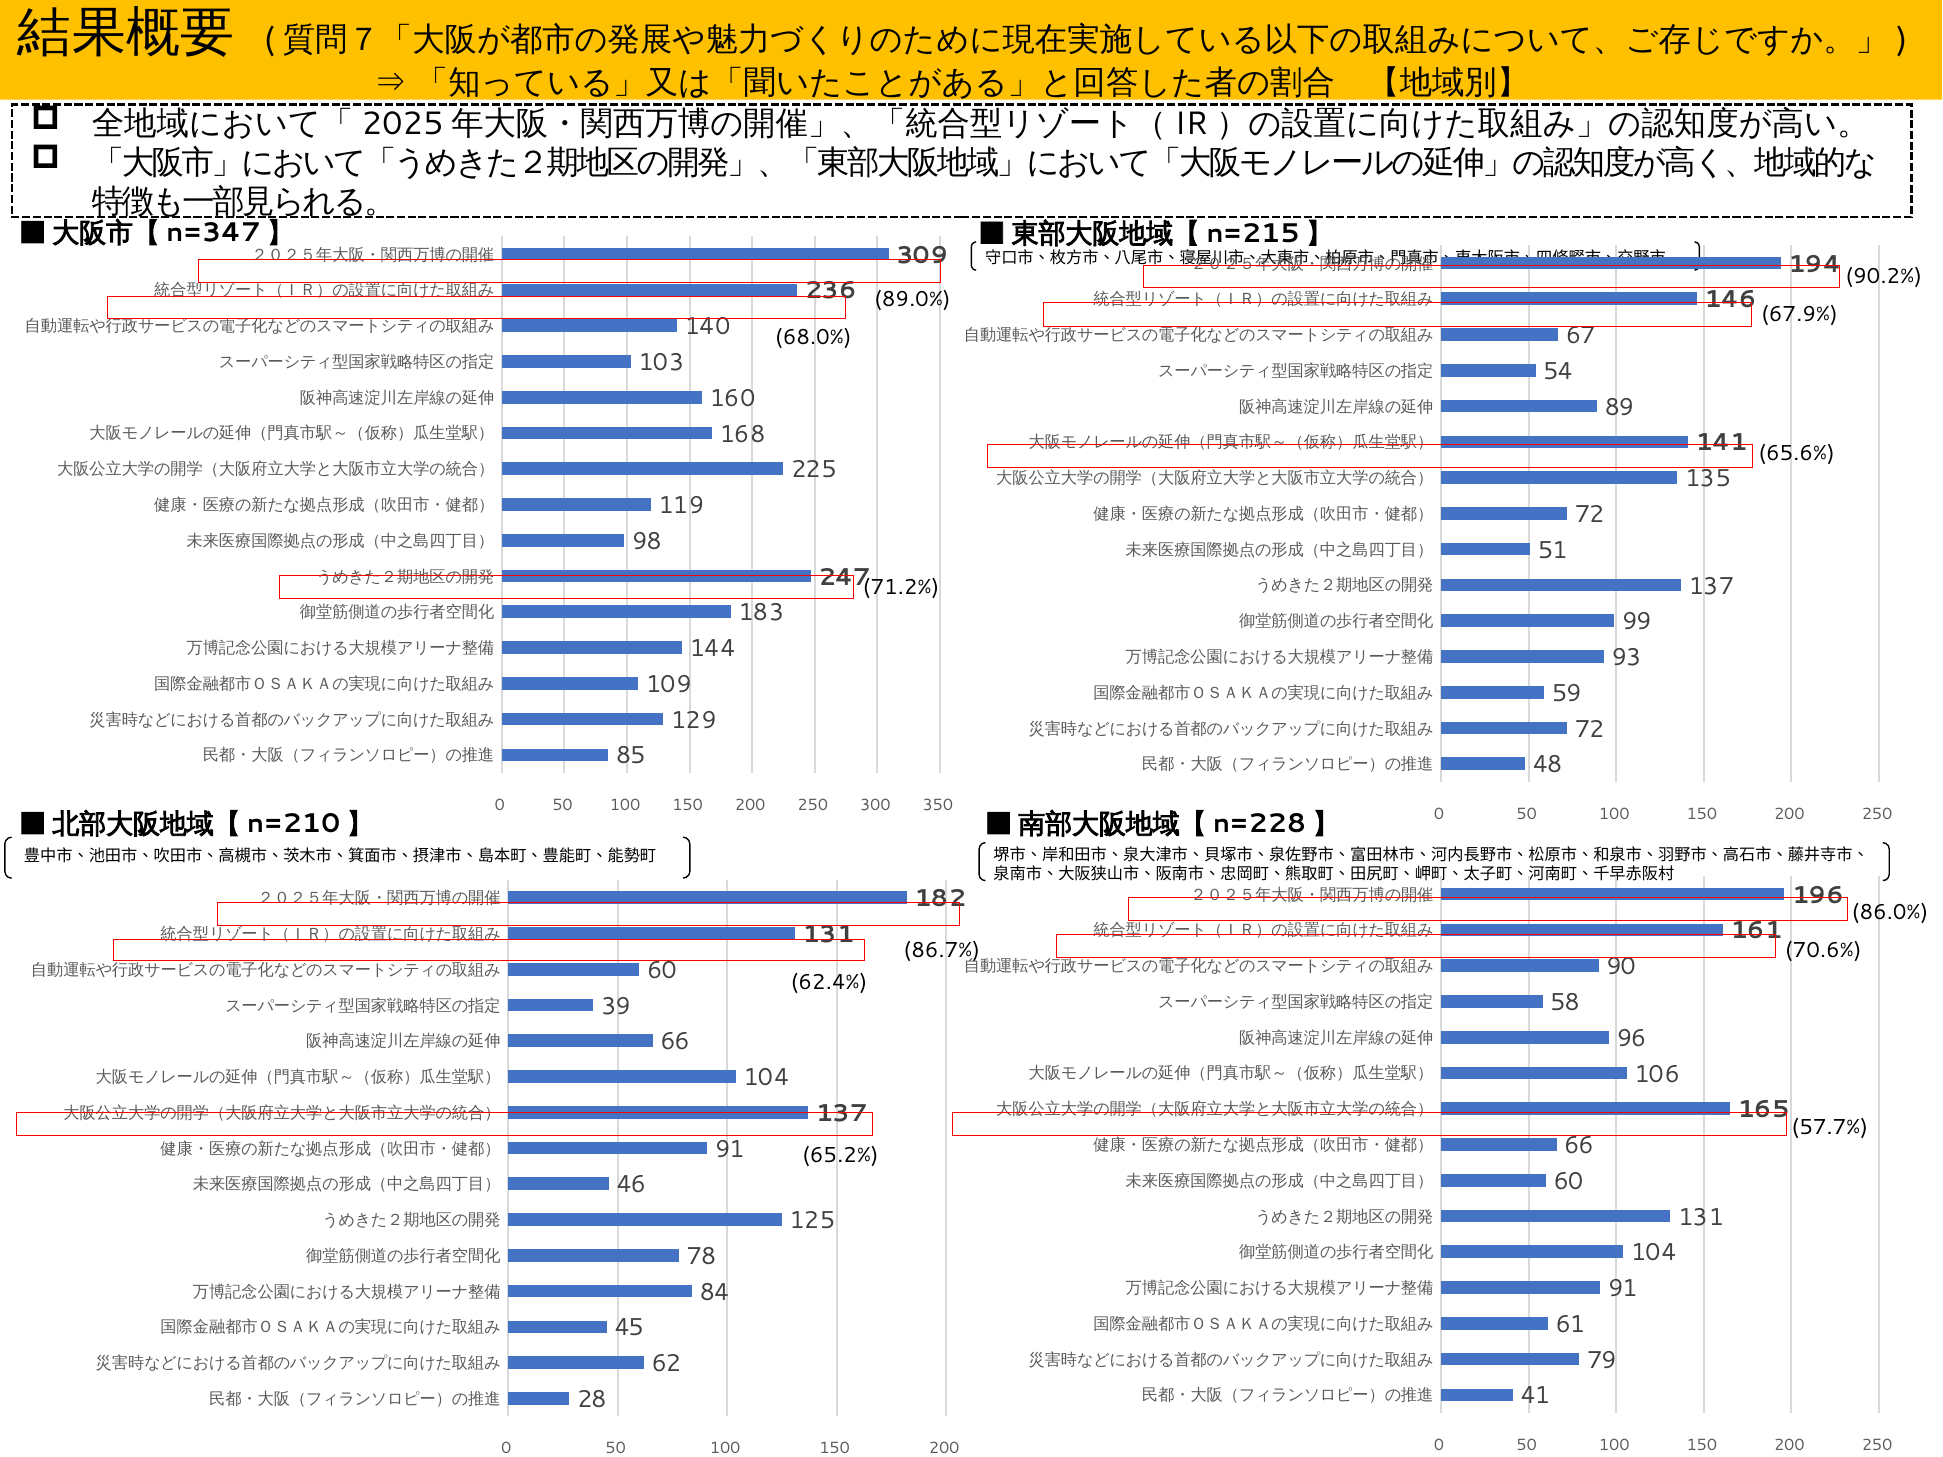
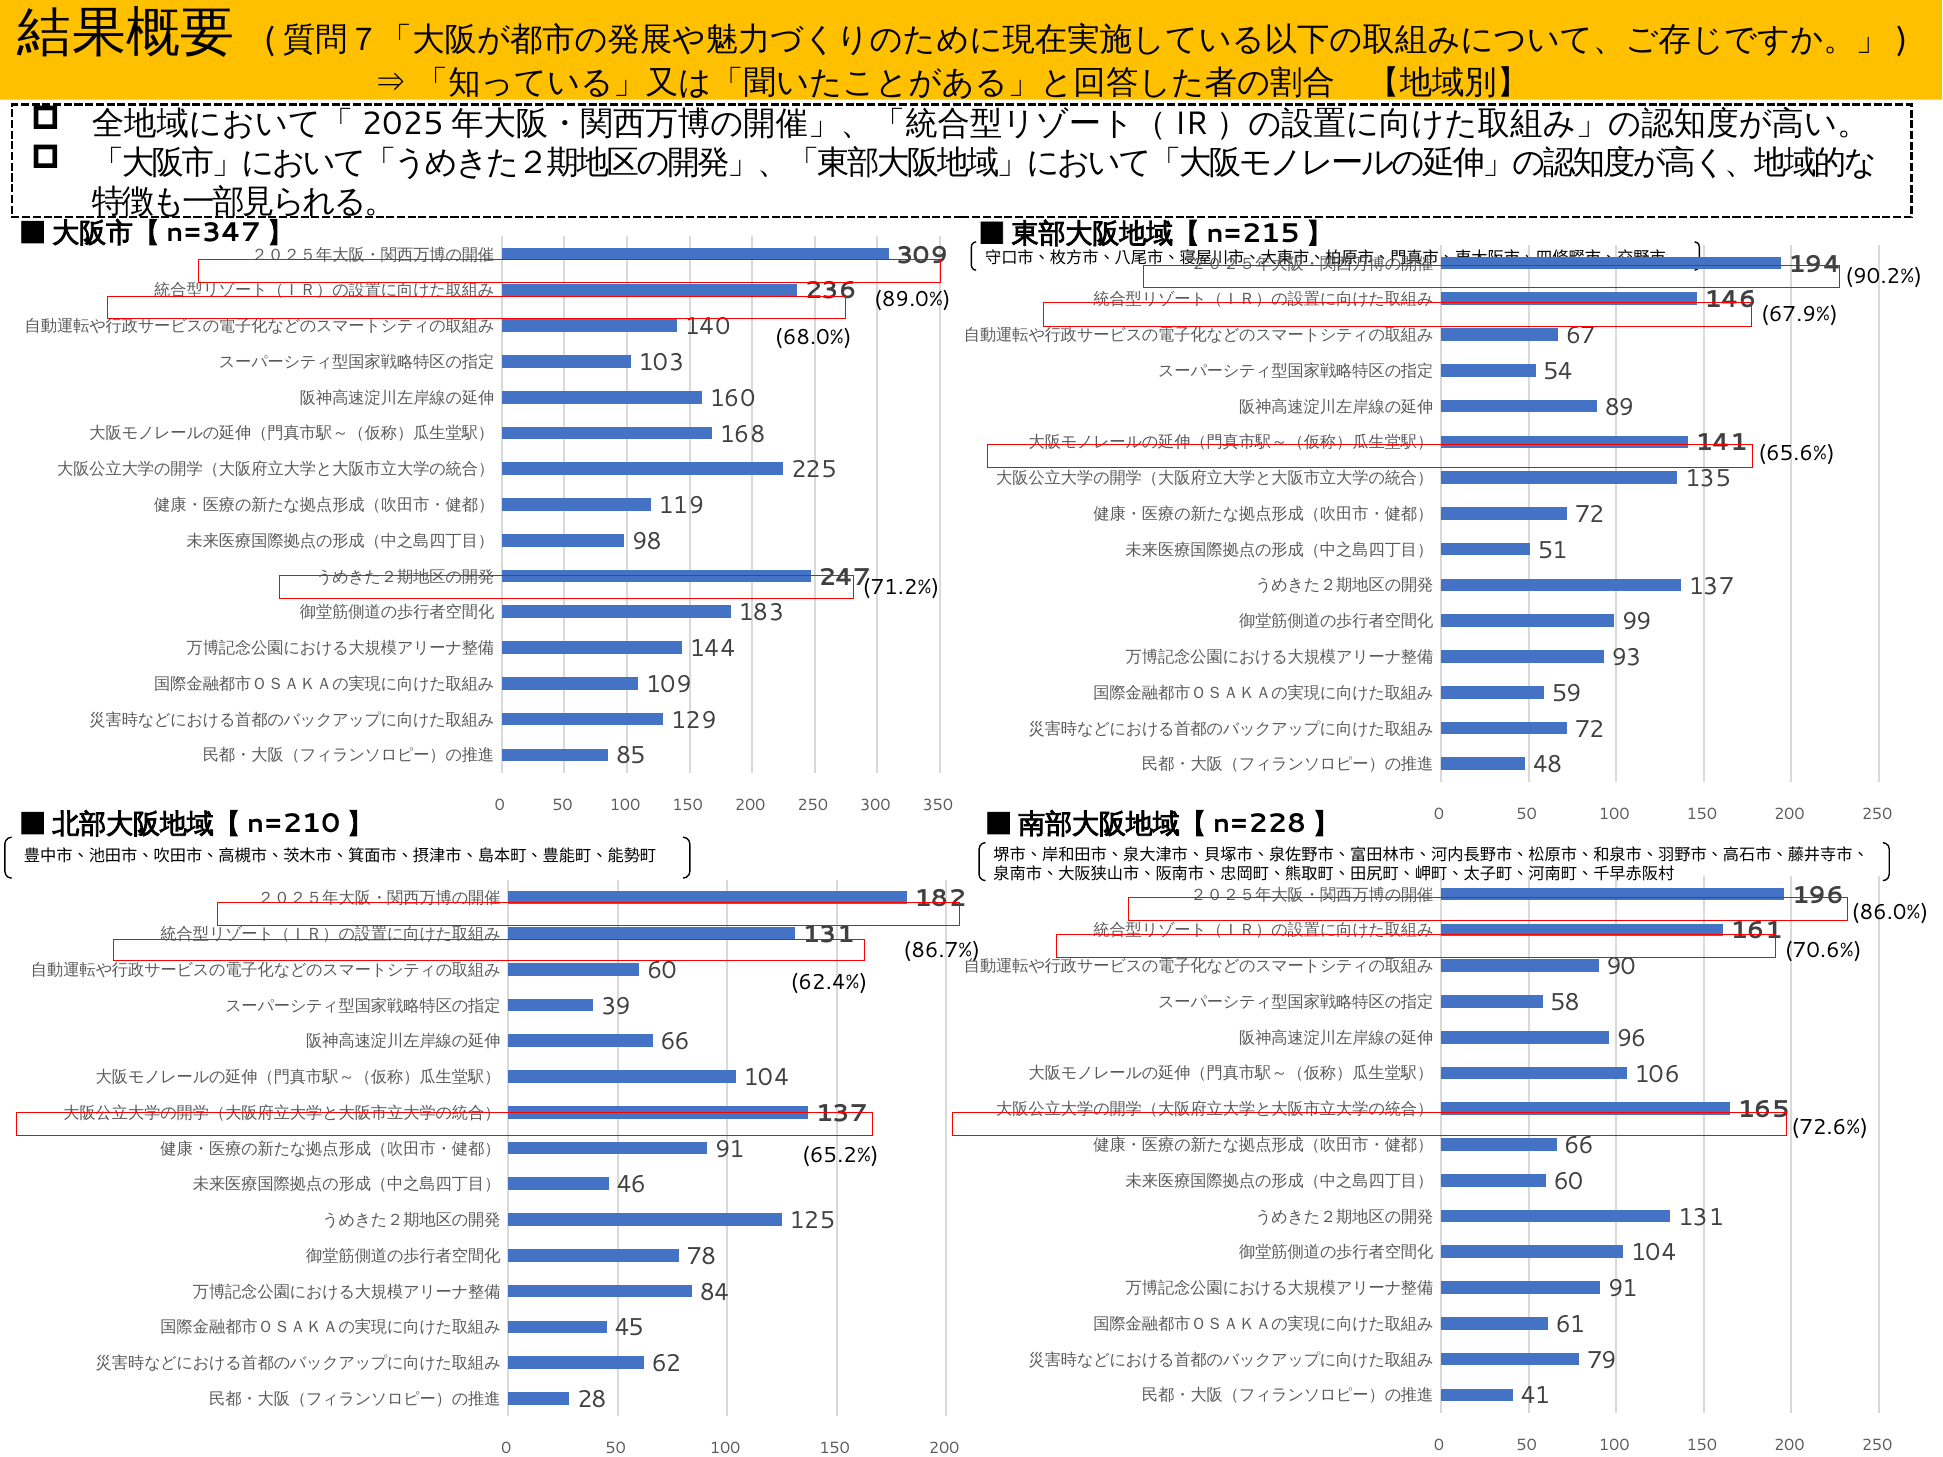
57.7%: 57.7% -> 72.6%
